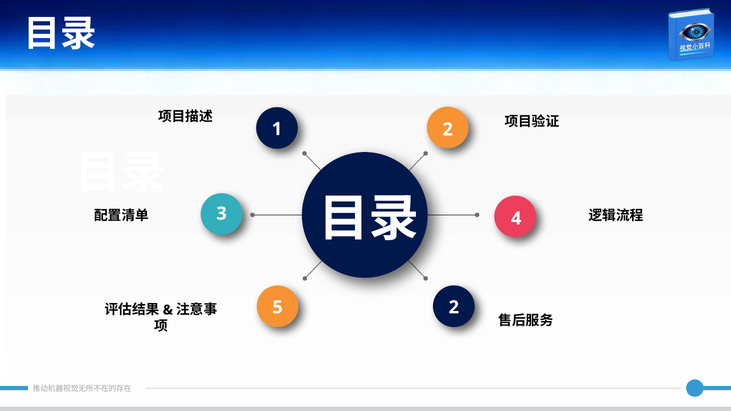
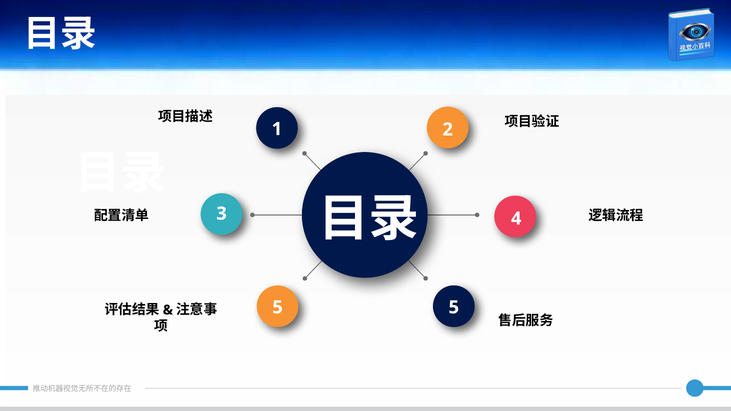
5 2: 2 -> 5
